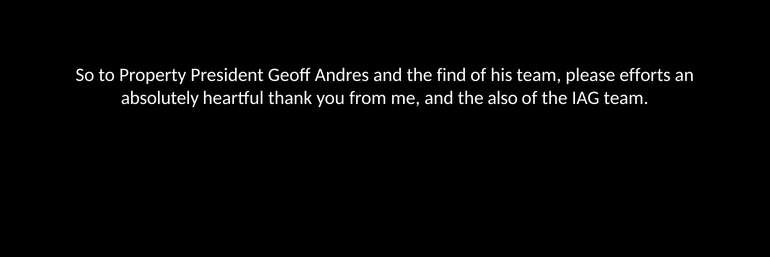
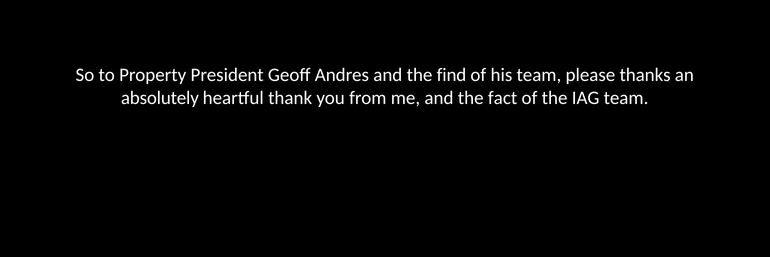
efforts: efforts -> thanks
also: also -> fact
